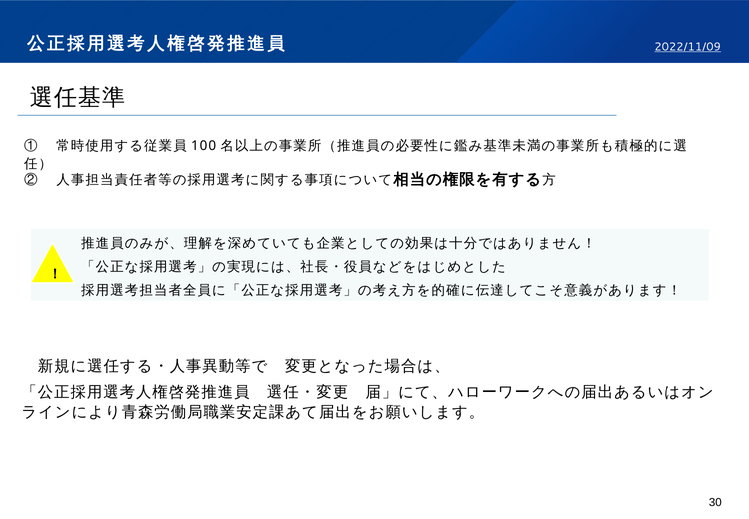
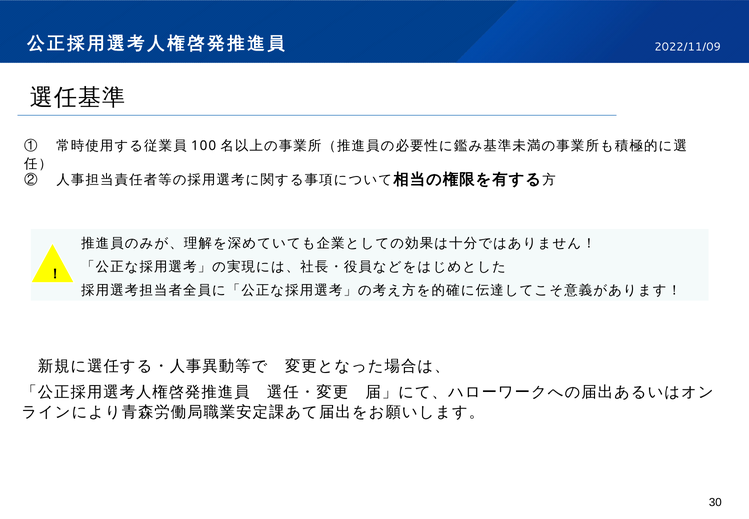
2022/11/09 underline: present -> none
